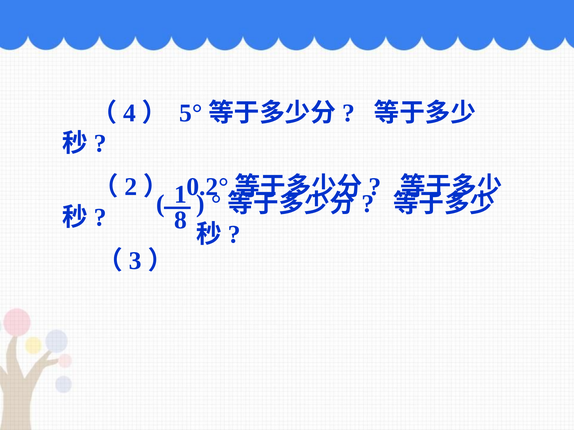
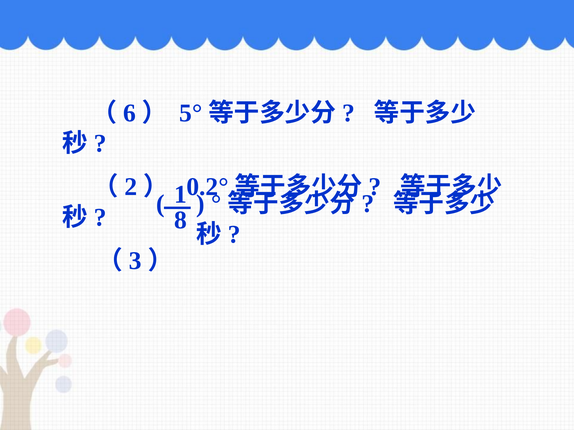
4: 4 -> 6
